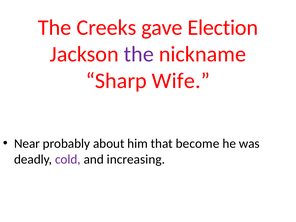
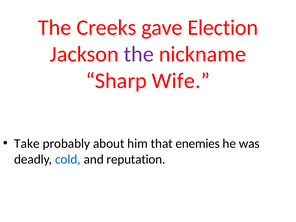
Near: Near -> Take
become: become -> enemies
cold colour: purple -> blue
increasing: increasing -> reputation
